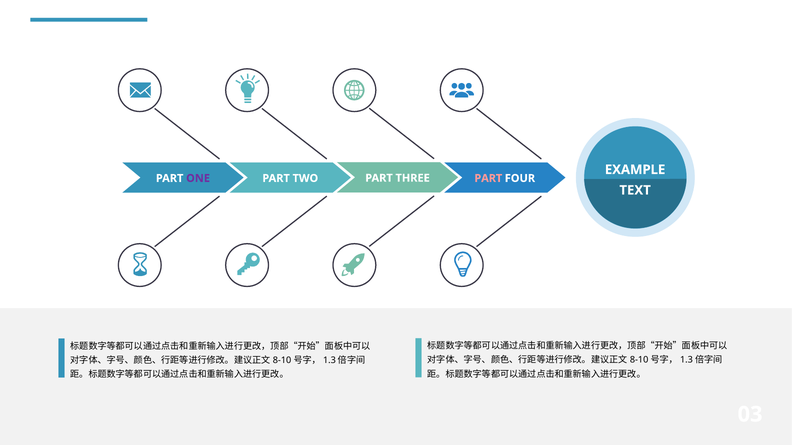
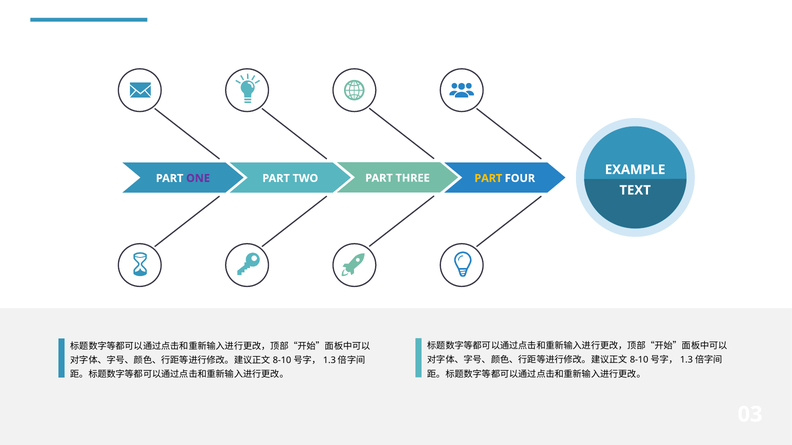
PART at (488, 178) colour: pink -> yellow
